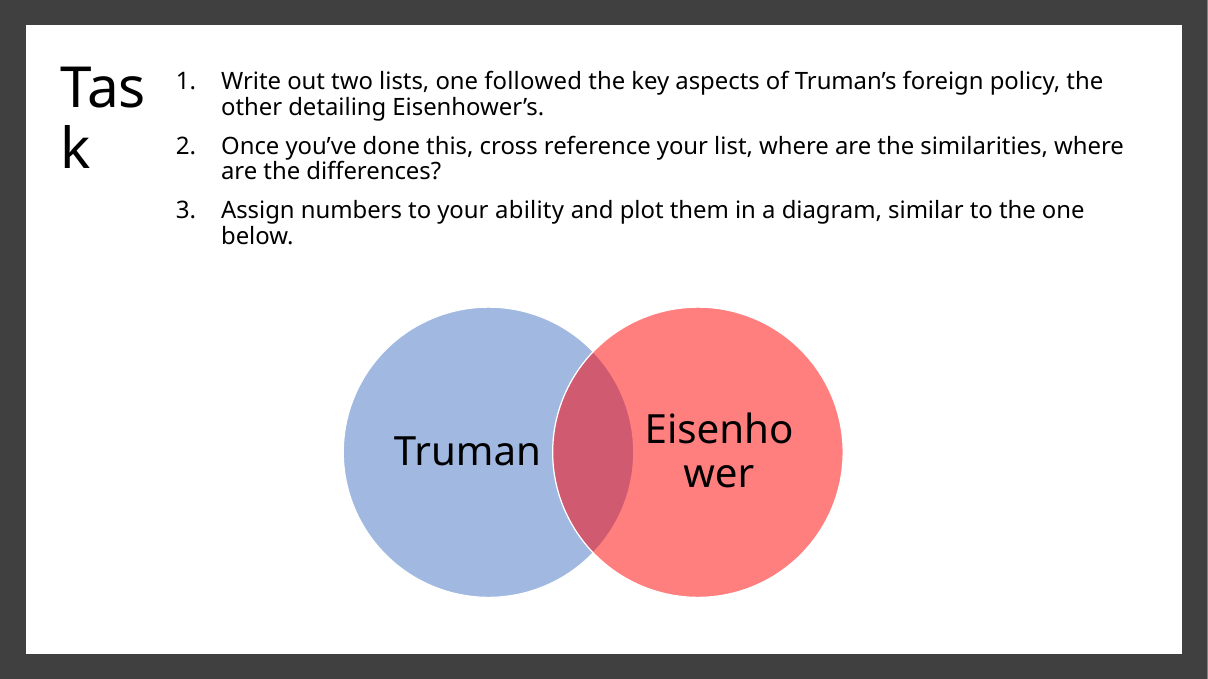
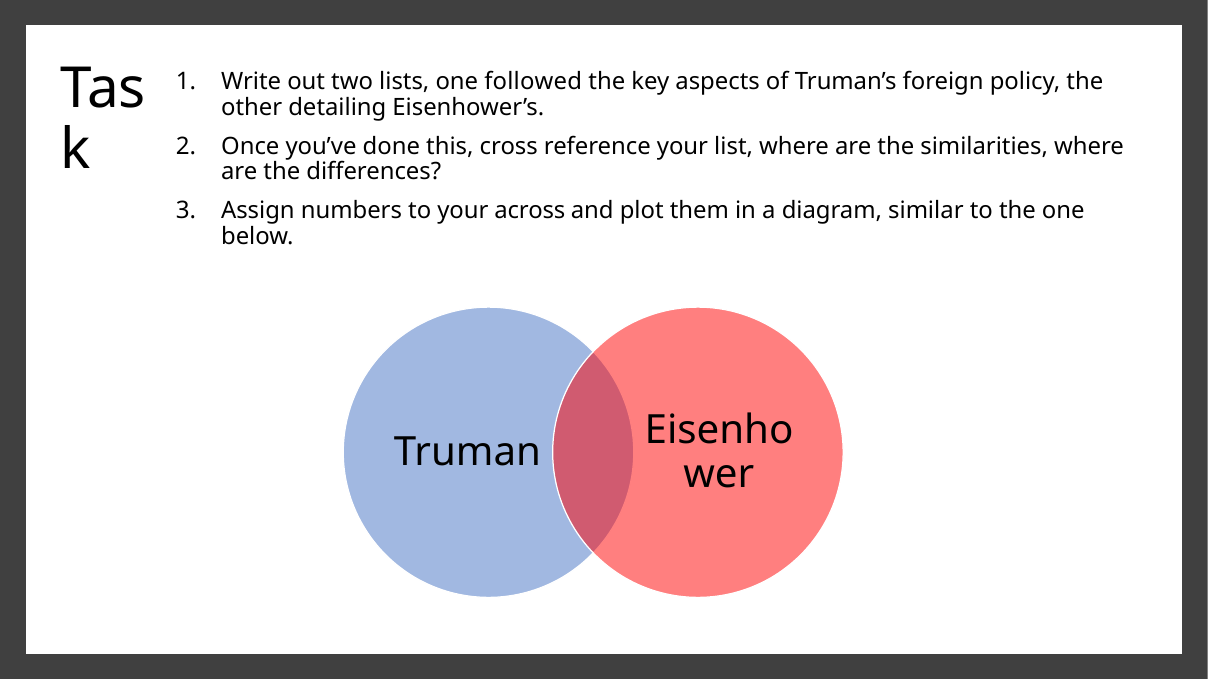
ability: ability -> across
